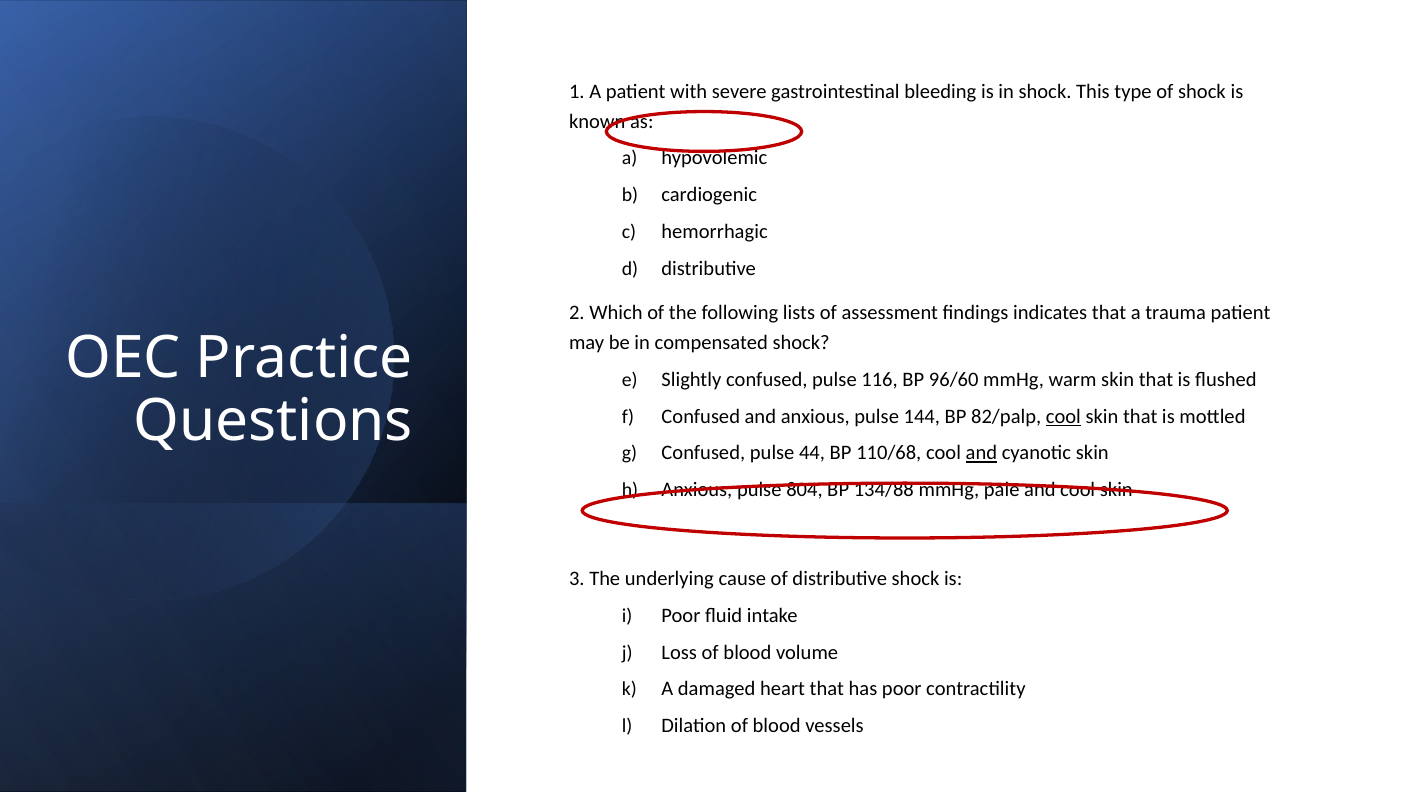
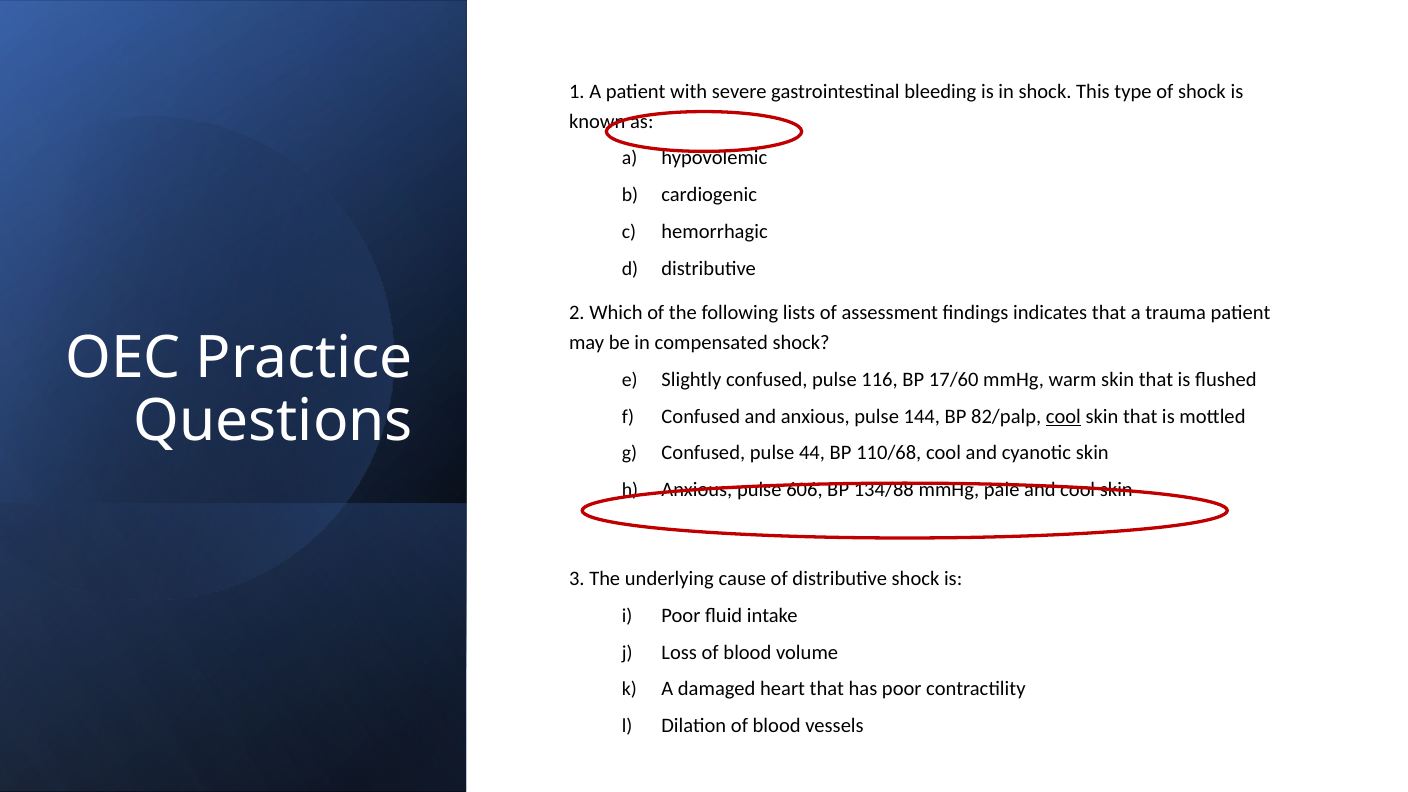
96/60: 96/60 -> 17/60
and at (981, 453) underline: present -> none
804: 804 -> 606
